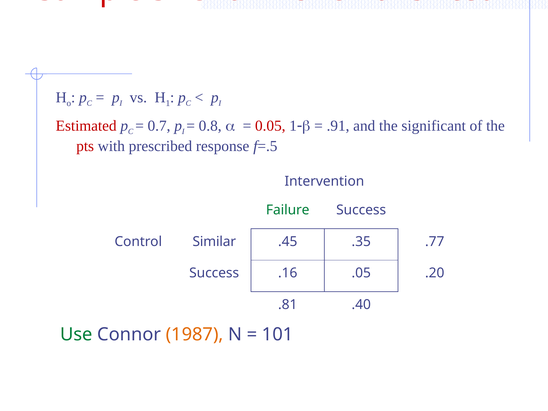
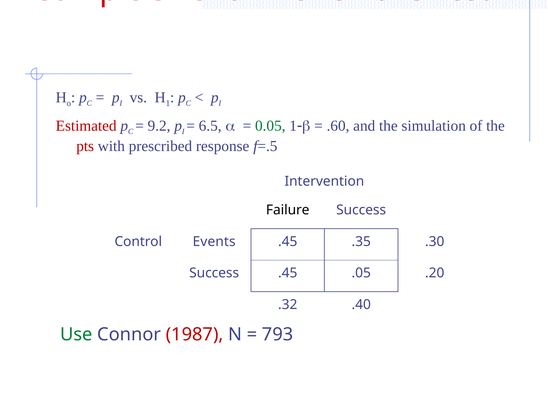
0.7: 0.7 -> 9.2
0.8: 0.8 -> 6.5
0.05 colour: red -> green
.91: .91 -> .60
significant: significant -> simulation
Failure colour: green -> black
Similar: Similar -> Events
.77: .77 -> .30
Success .16: .16 -> .45
.81: .81 -> .32
1987 colour: orange -> red
101: 101 -> 793
